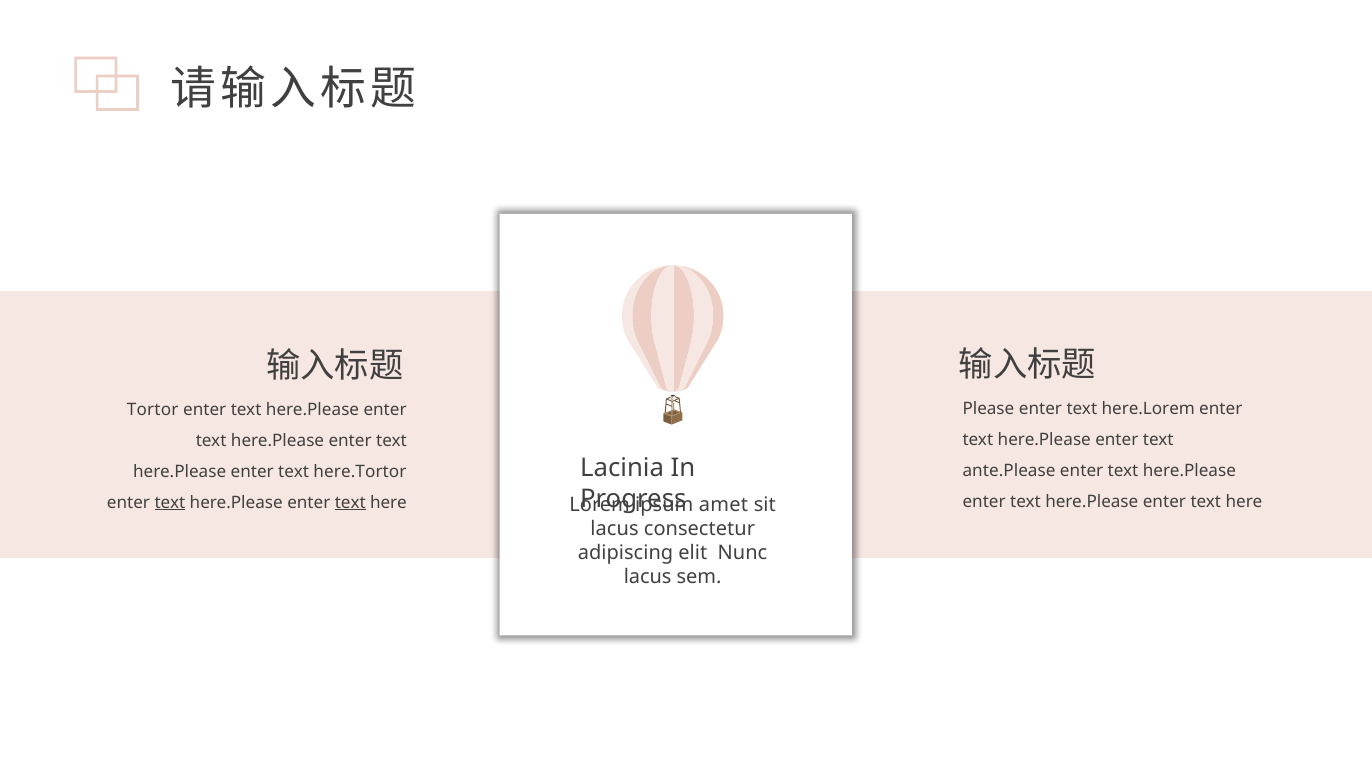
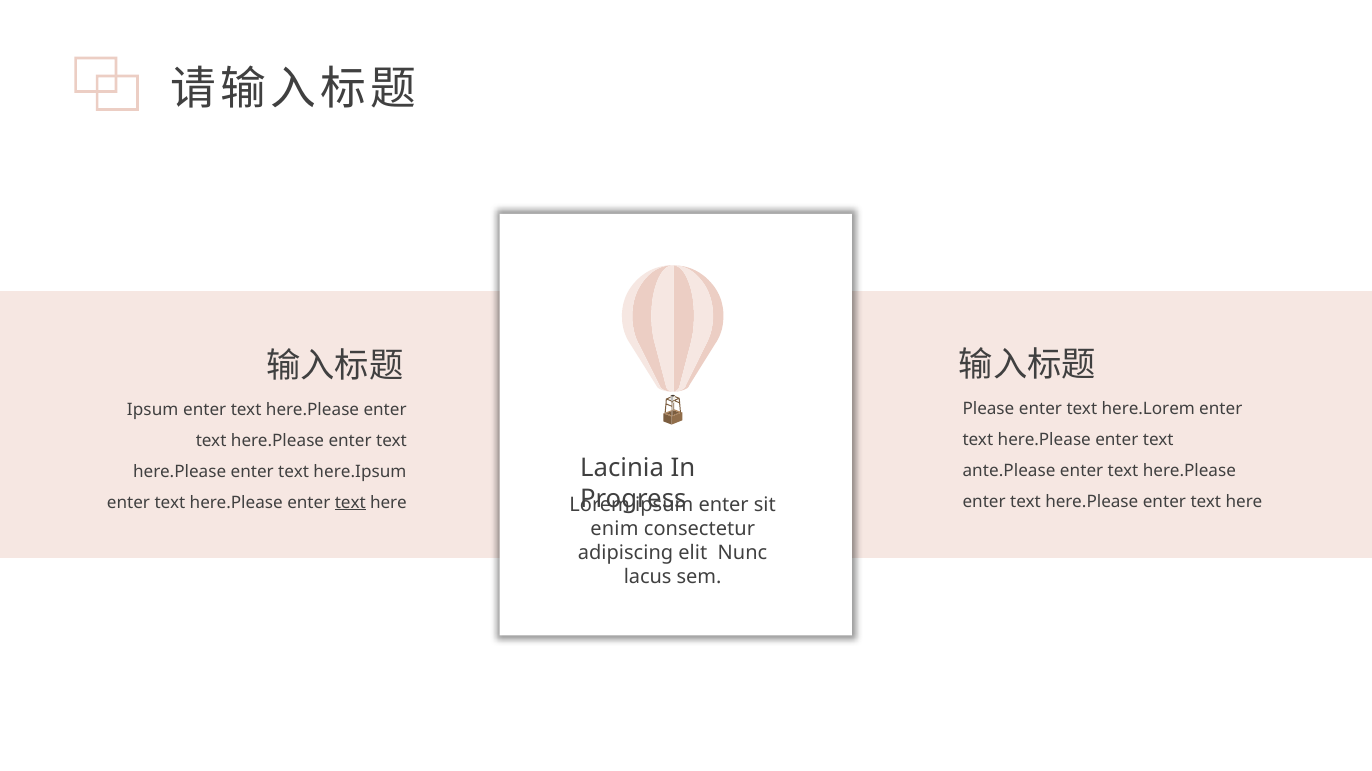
Tortor at (153, 410): Tortor -> Ipsum
here.Tortor: here.Tortor -> here.Ipsum
text at (170, 503) underline: present -> none
amet at (723, 505): amet -> enter
lacus at (614, 529): lacus -> enim
